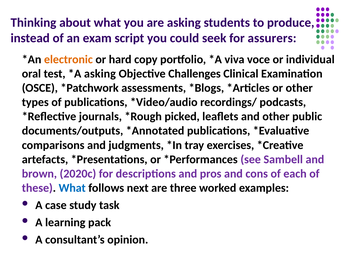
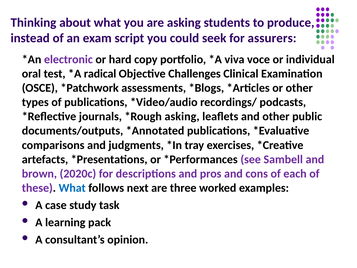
electronic colour: orange -> purple
asking at (100, 74): asking -> radical
picked at (182, 116): picked -> asking
